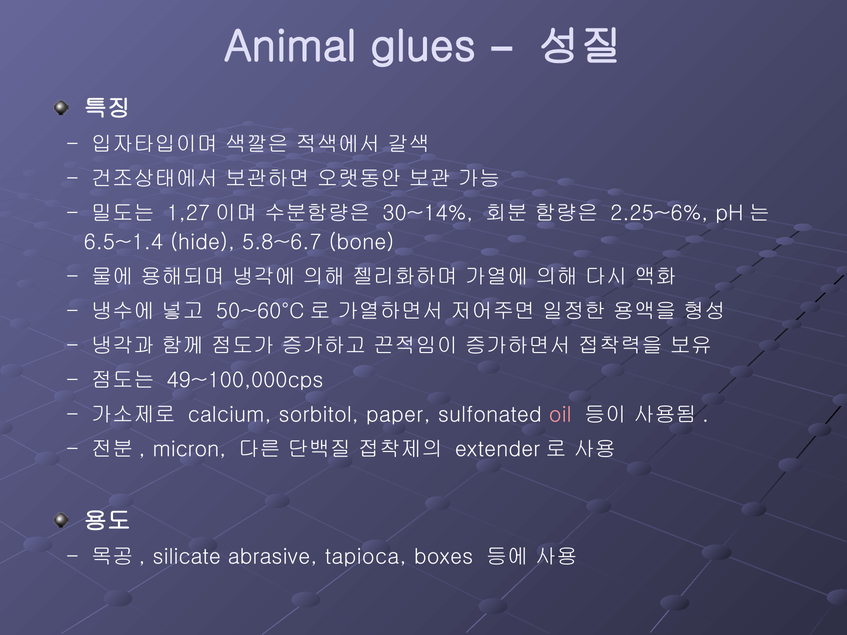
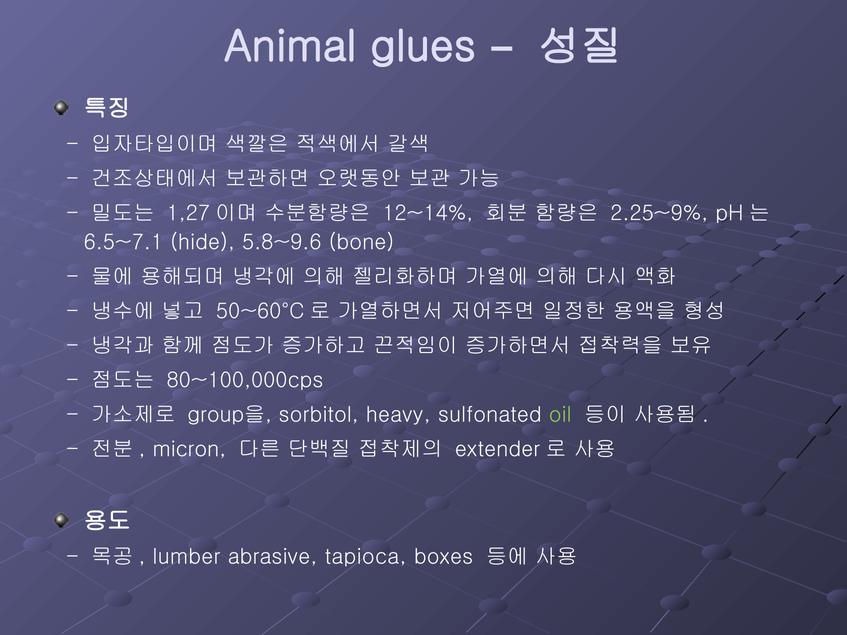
30~14%: 30~14% -> 12~14%
2.25~6%: 2.25~6% -> 2.25~9%
6.5~1.4: 6.5~1.4 -> 6.5~7.1
5.8~6.7: 5.8~6.7 -> 5.8~9.6
49~100,000cps: 49~100,000cps -> 80~100,000cps
calcium: calcium -> group을
paper: paper -> heavy
oil colour: pink -> light green
silicate: silicate -> lumber
